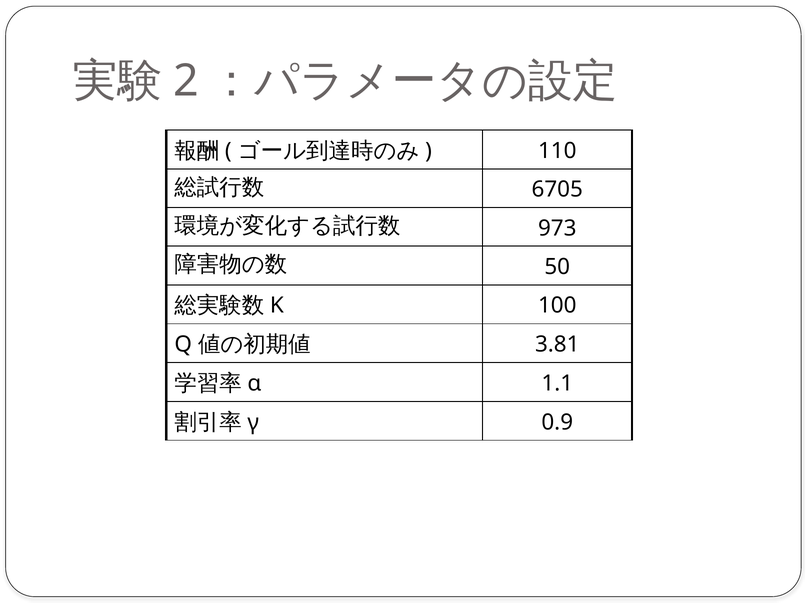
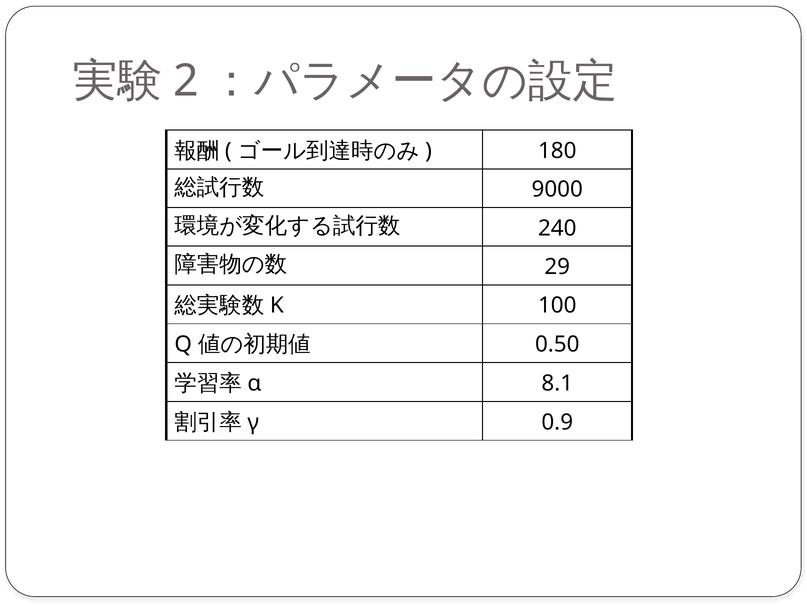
110: 110 -> 180
6705: 6705 -> 9000
973: 973 -> 240
50: 50 -> 29
3.81: 3.81 -> 0.50
1.1: 1.1 -> 8.1
